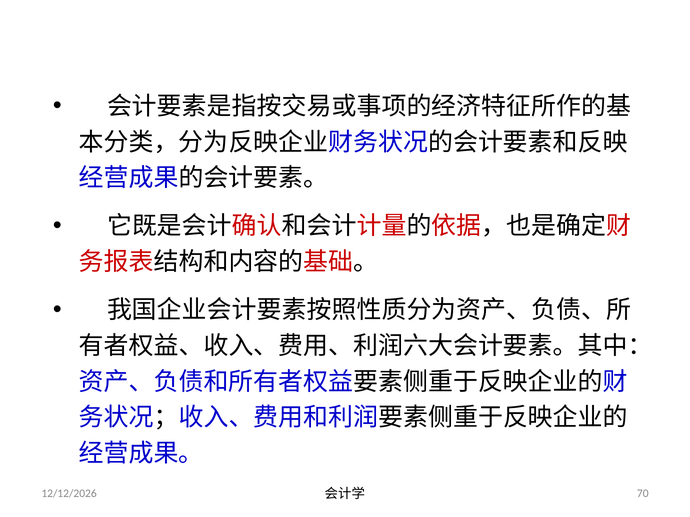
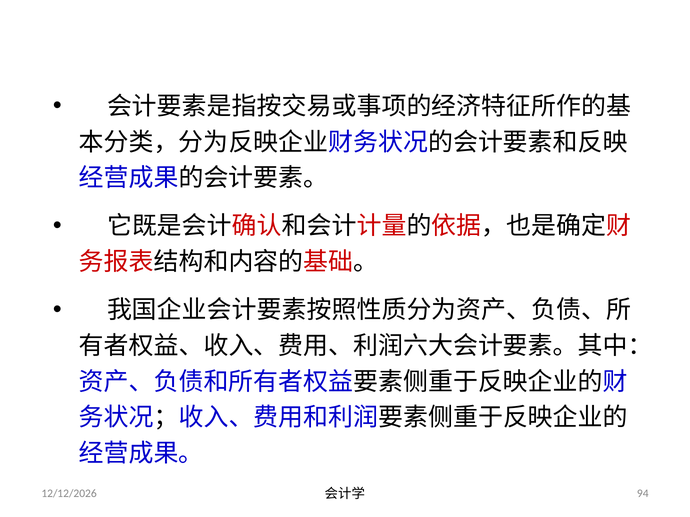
70: 70 -> 94
